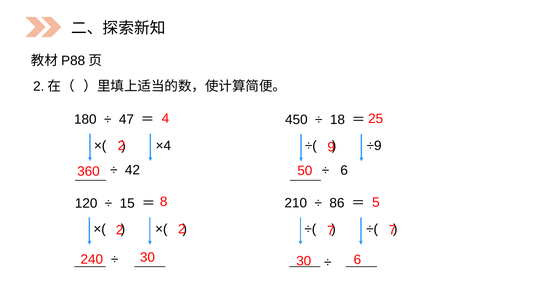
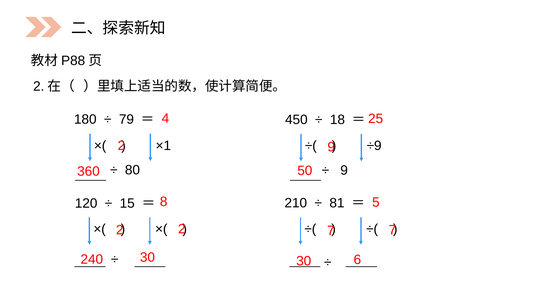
47: 47 -> 79
×4: ×4 -> ×1
42: 42 -> 80
6 at (344, 170): 6 -> 9
86: 86 -> 81
